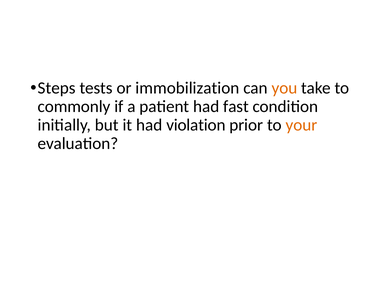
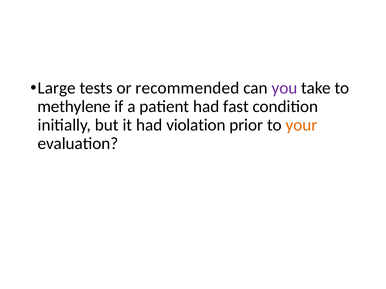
Steps: Steps -> Large
immobilization: immobilization -> recommended
you colour: orange -> purple
commonly: commonly -> methylene
